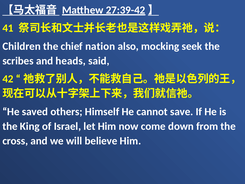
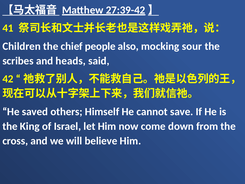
nation: nation -> people
seek: seek -> sour
